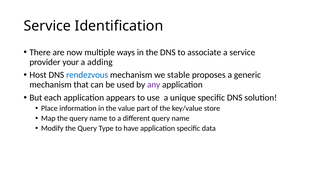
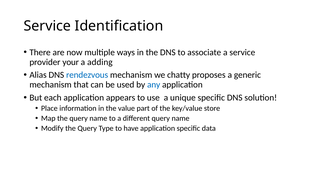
Host: Host -> Alias
stable: stable -> chatty
any colour: purple -> blue
